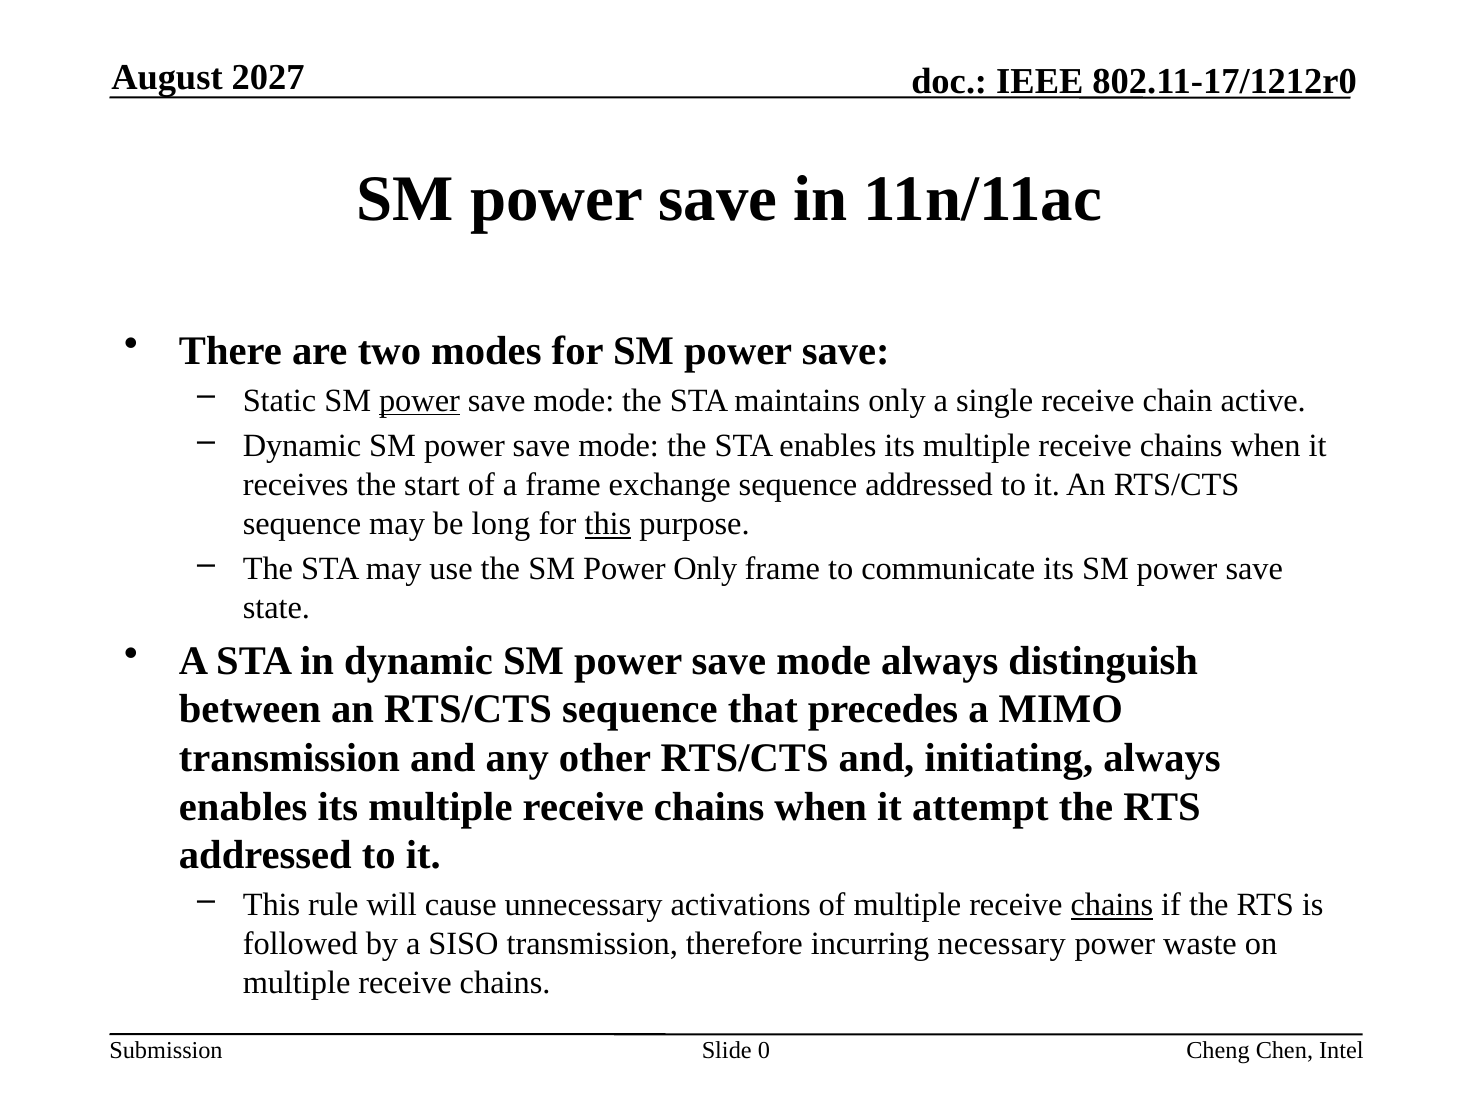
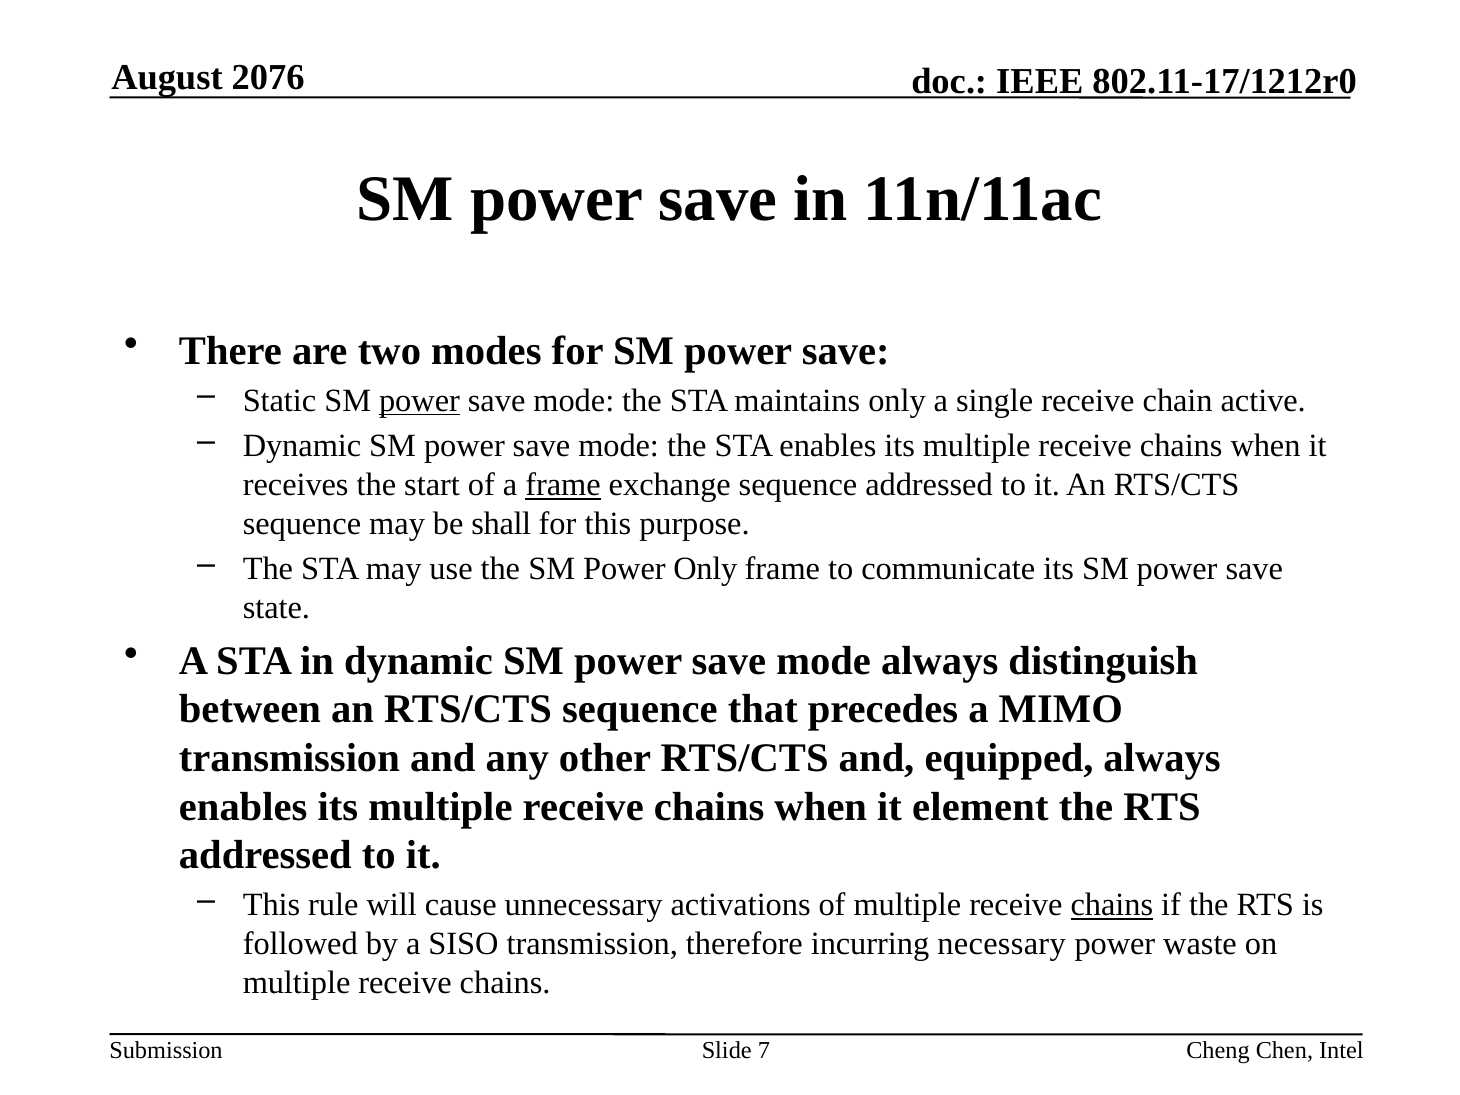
2027: 2027 -> 2076
frame at (563, 485) underline: none -> present
long: long -> shall
this at (608, 524) underline: present -> none
initiating: initiating -> equipped
attempt: attempt -> element
0: 0 -> 7
